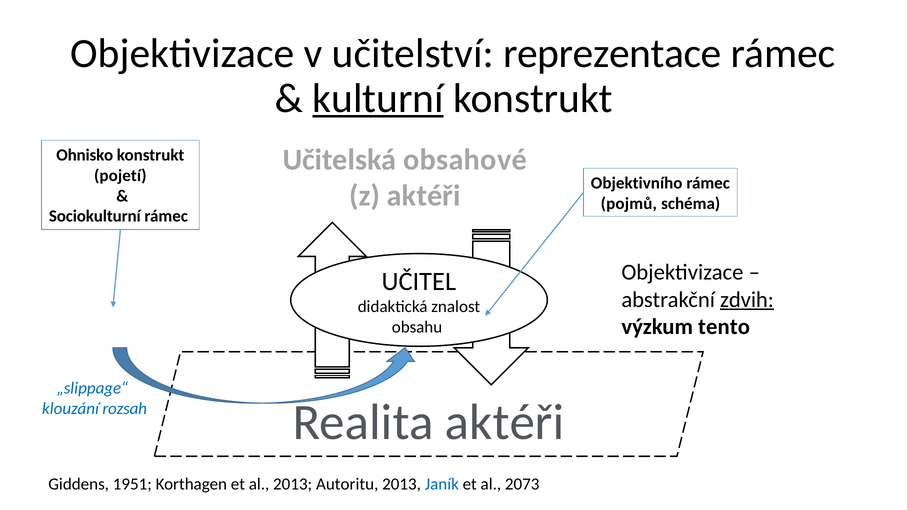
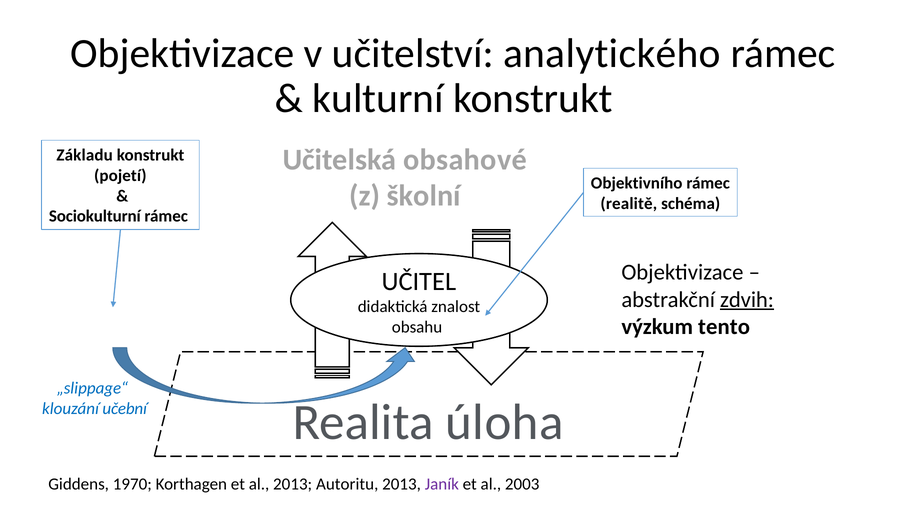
reprezentace: reprezentace -> analytického
kulturní underline: present -> none
Ohnisko: Ohnisko -> Základu
z aktéři: aktéři -> školní
pojmů: pojmů -> realitě
rozsah: rozsah -> učební
Realita aktéři: aktéři -> úloha
1951: 1951 -> 1970
Janík colour: blue -> purple
2073: 2073 -> 2003
